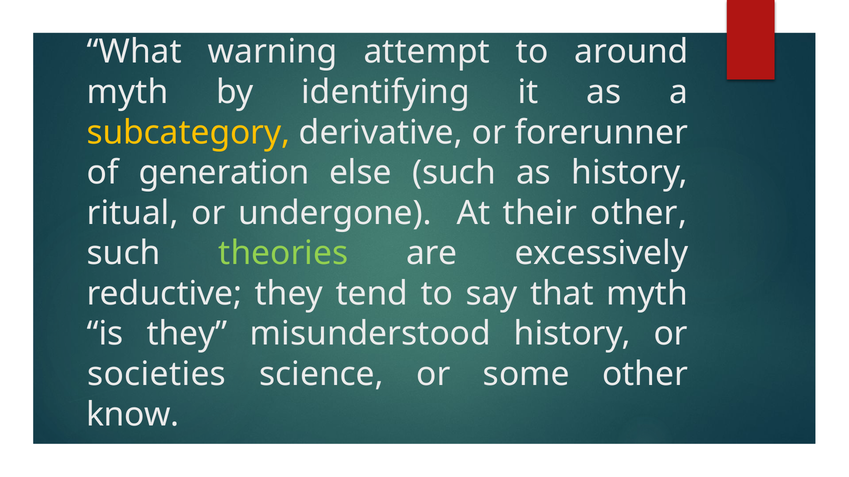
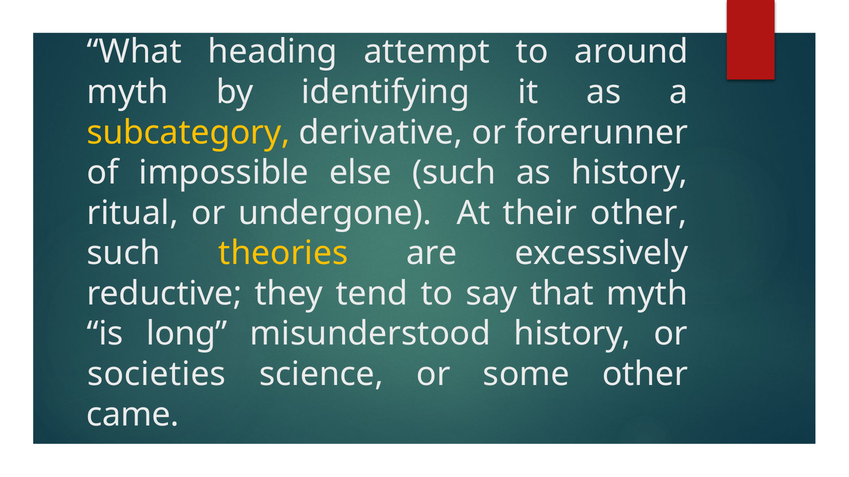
warning: warning -> heading
generation: generation -> impossible
theories colour: light green -> yellow
is they: they -> long
know: know -> came
